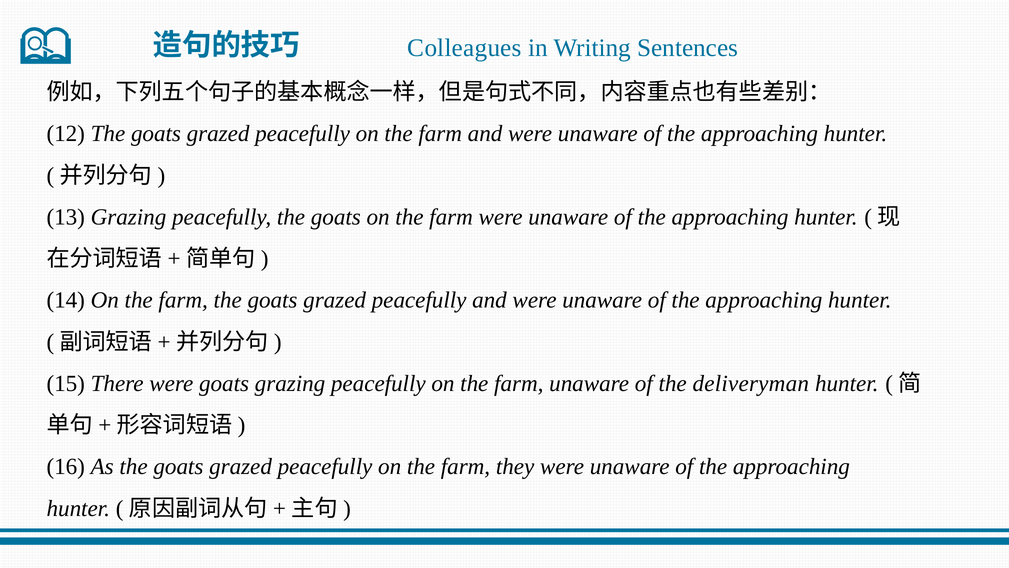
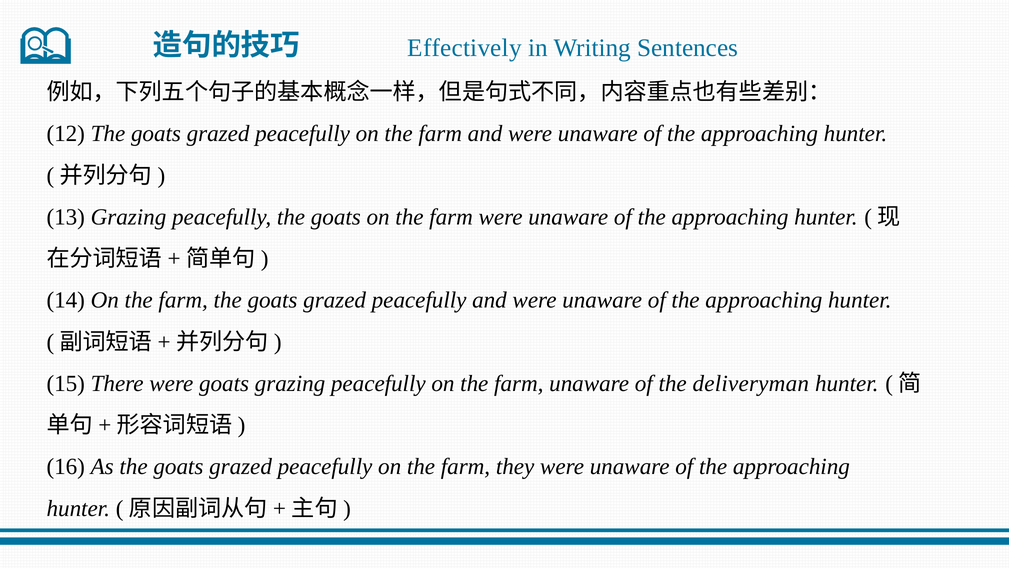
Colleagues: Colleagues -> Effectively
